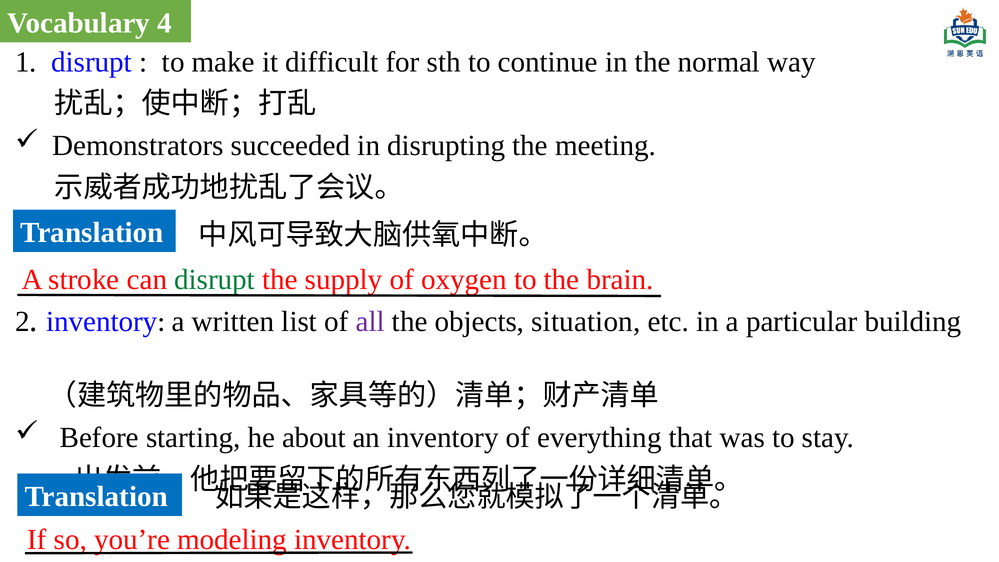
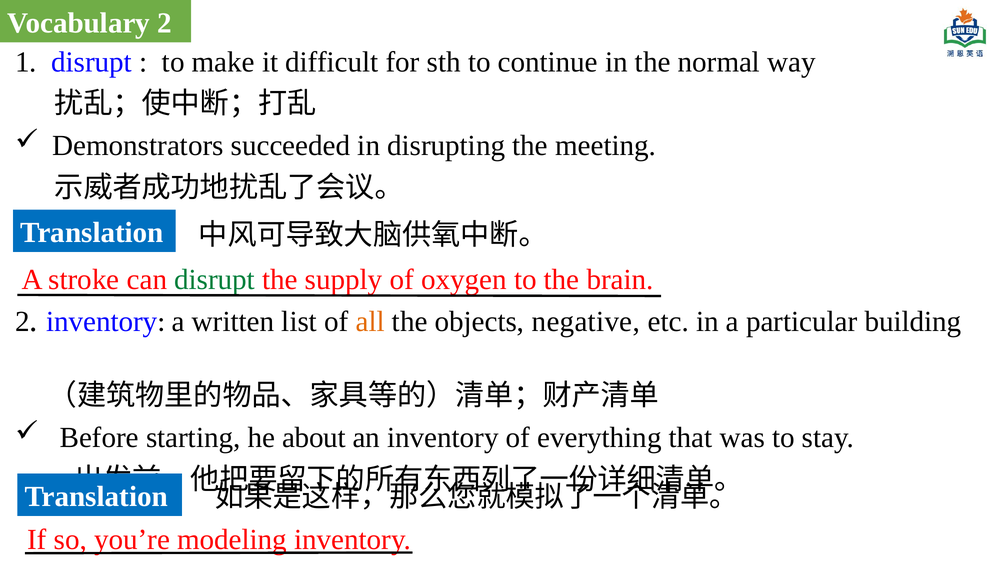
Vocabulary 4: 4 -> 2
all colour: purple -> orange
situation: situation -> negative
